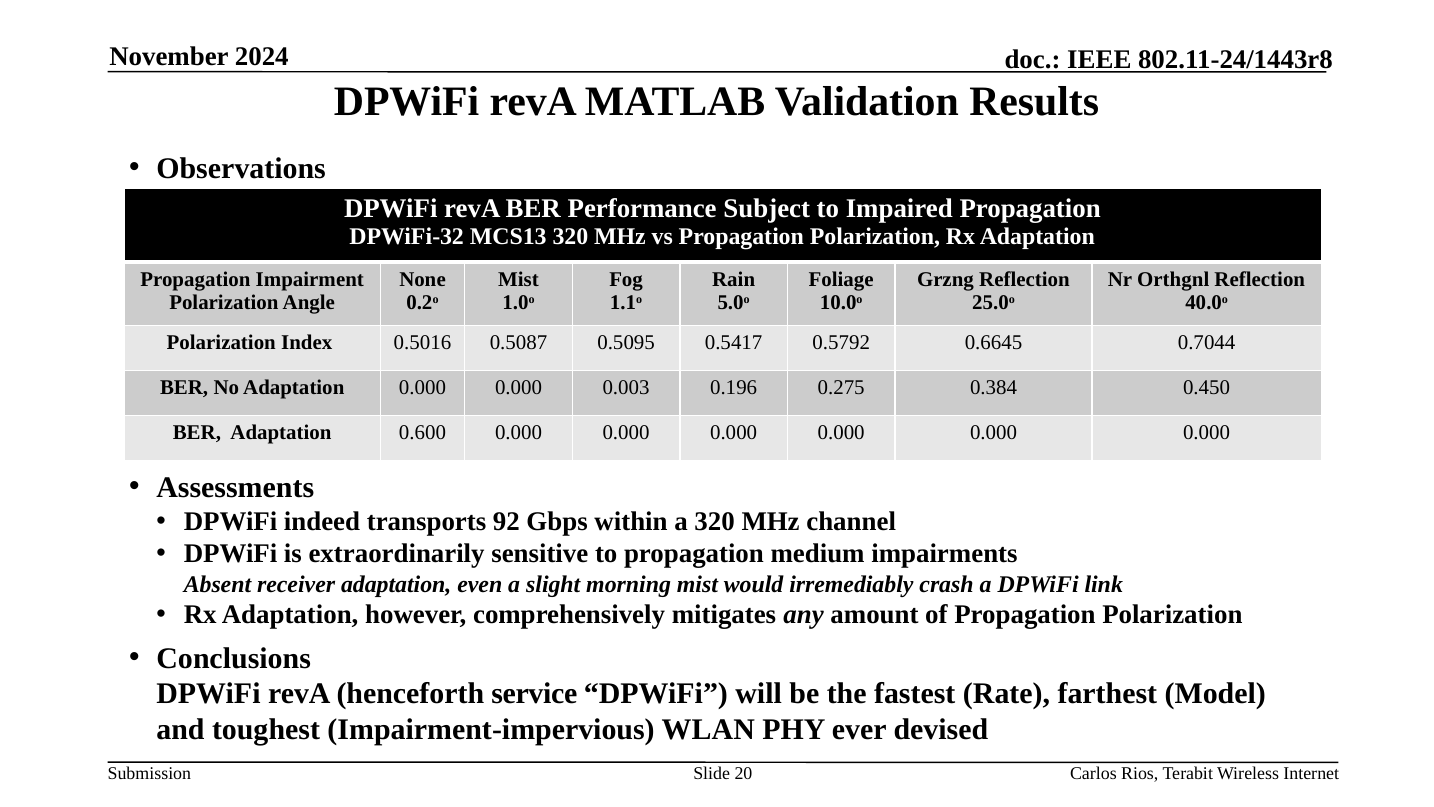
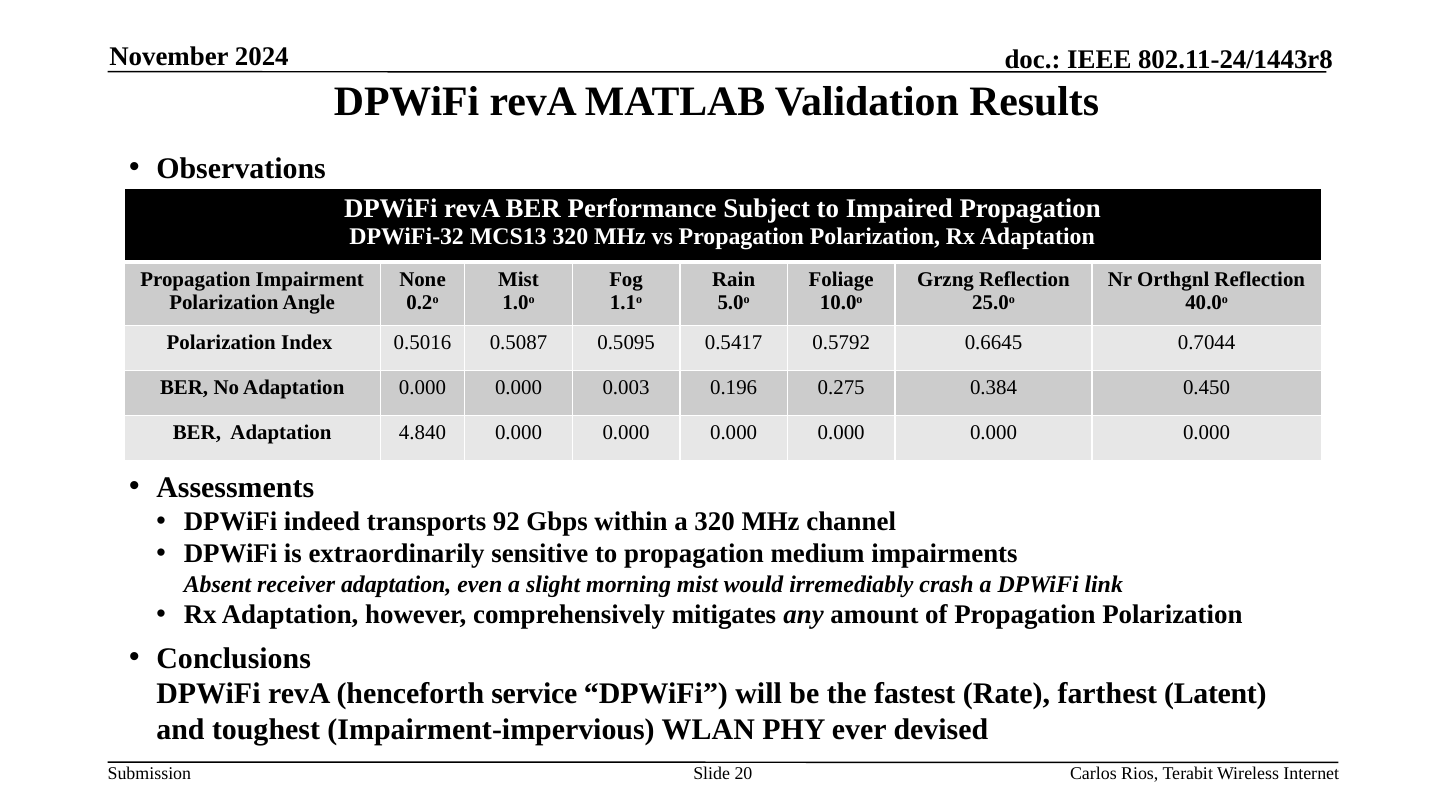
0.600: 0.600 -> 4.840
Model: Model -> Latent
